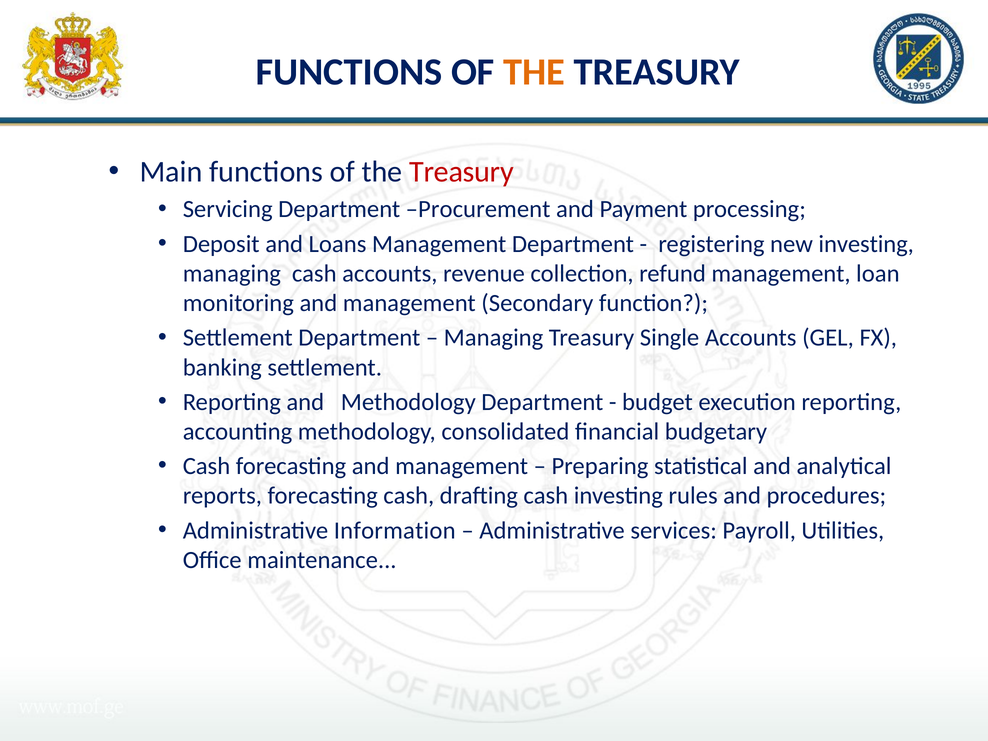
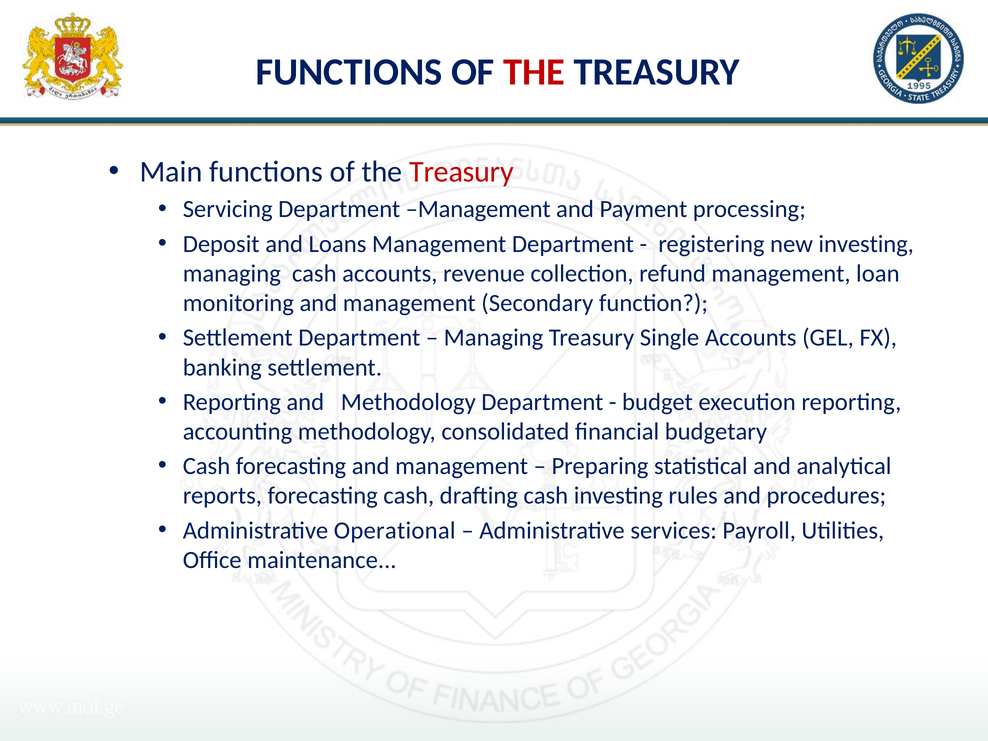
THE at (534, 72) colour: orange -> red
Department Procurement: Procurement -> Management
Information: Information -> Operational
